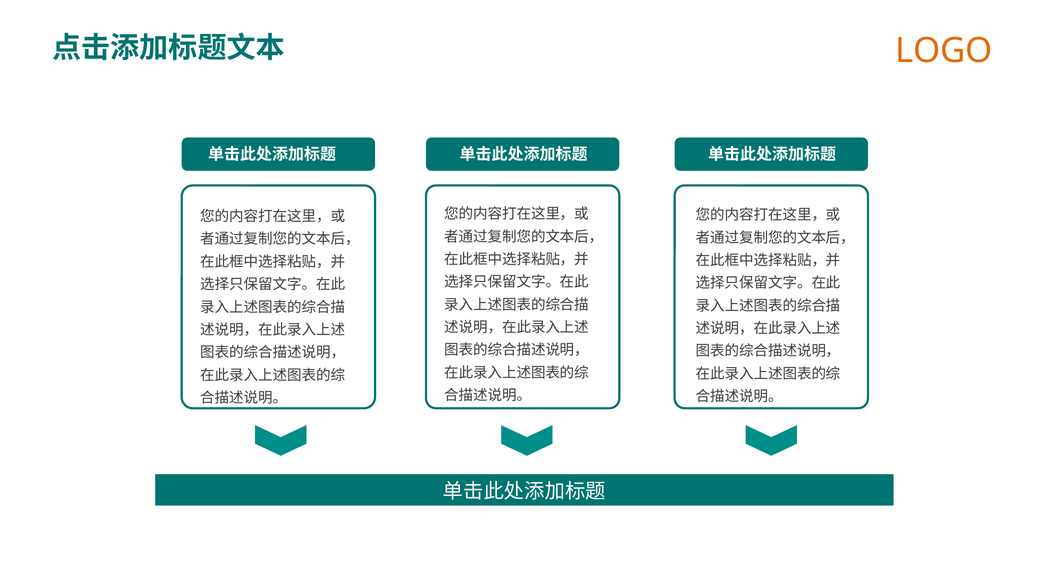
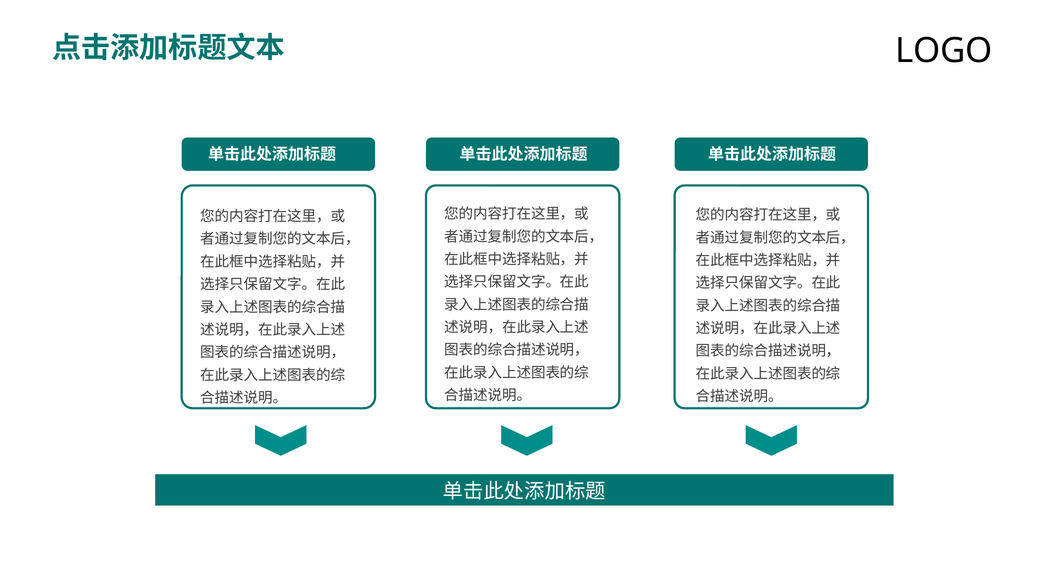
LOGO colour: orange -> black
